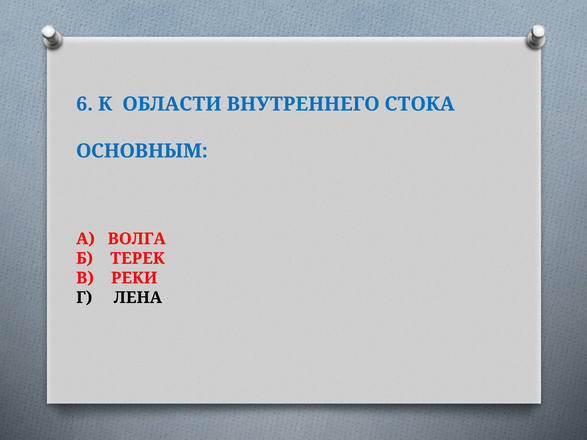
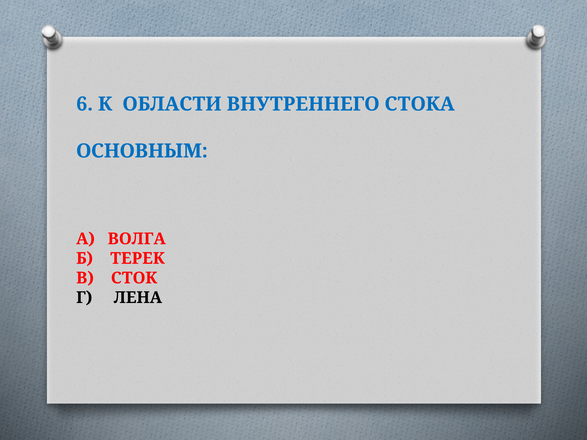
РЕКИ: РЕКИ -> СТОК
